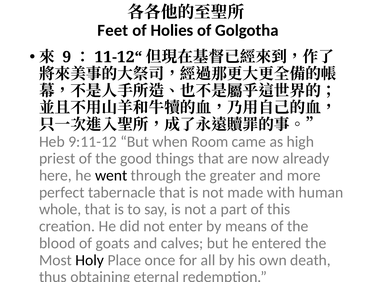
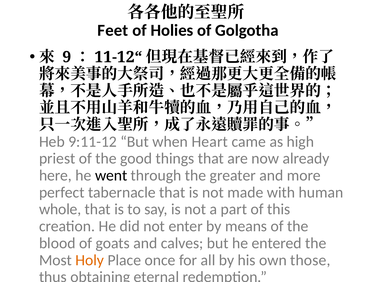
Room: Room -> Heart
Holy colour: black -> orange
death: death -> those
